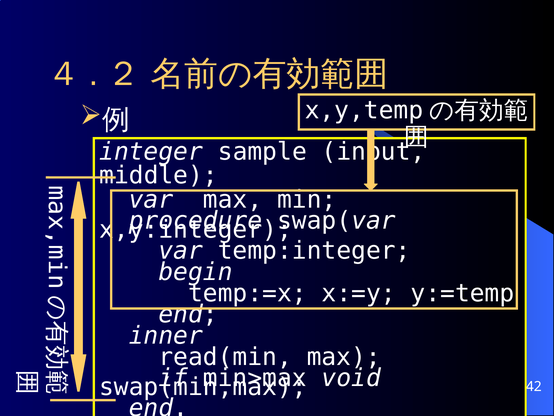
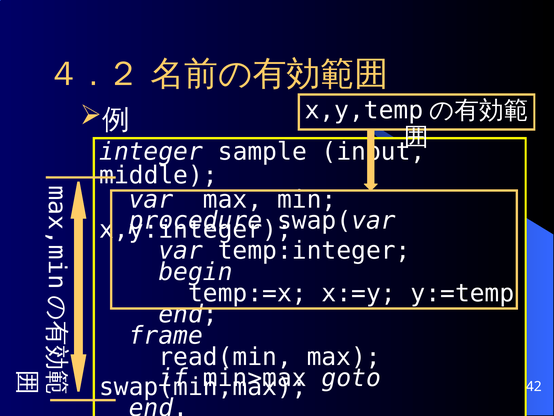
inner: inner -> frame
void: void -> goto
